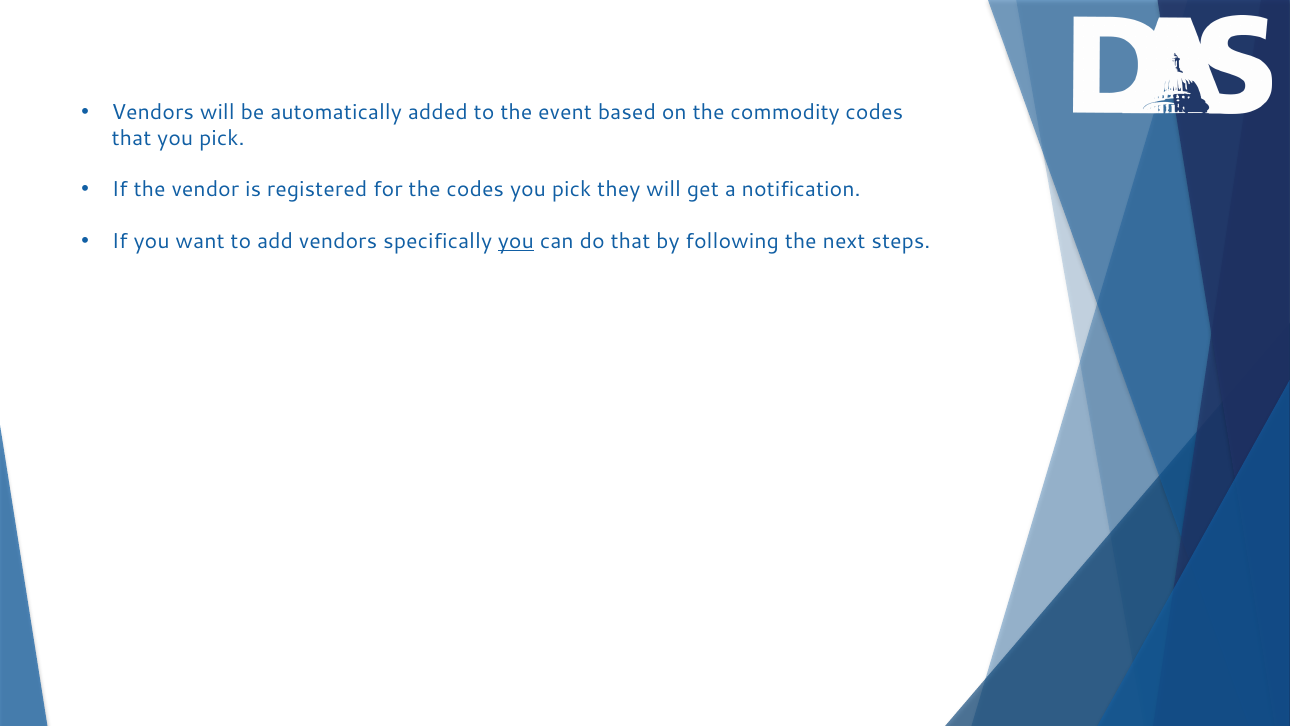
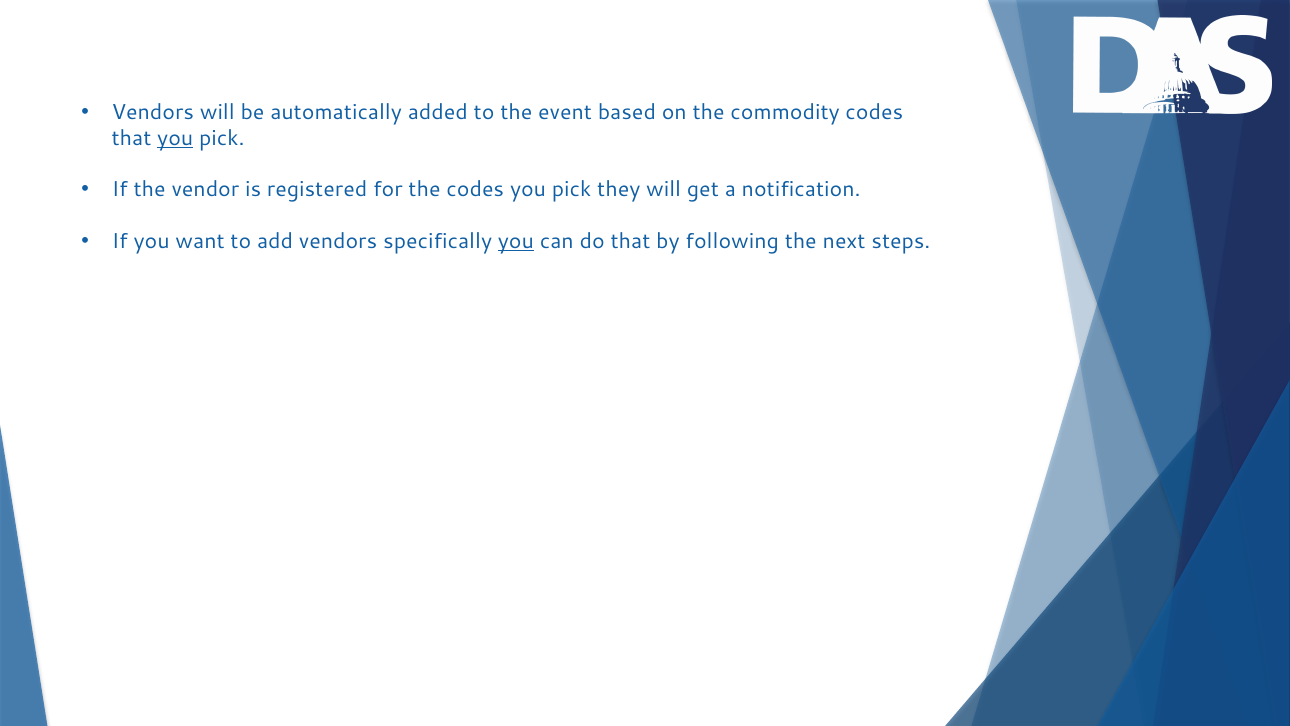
you at (175, 138) underline: none -> present
